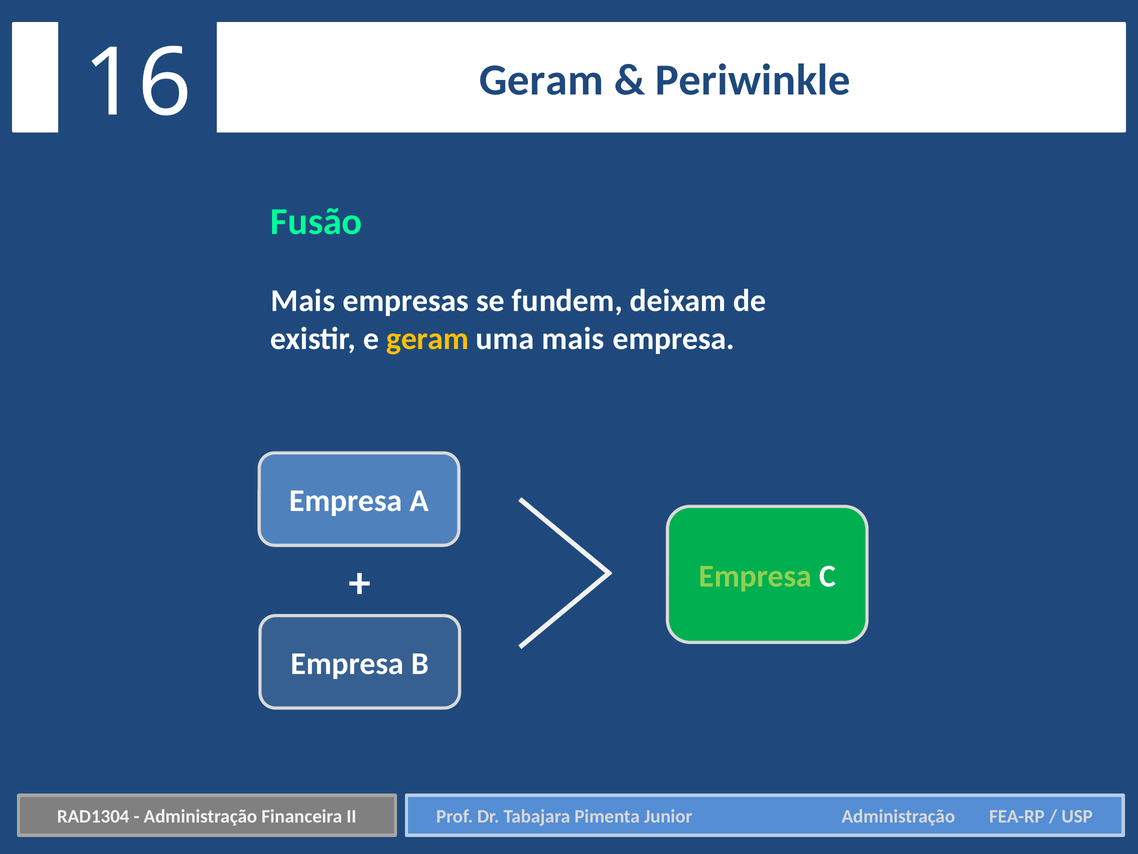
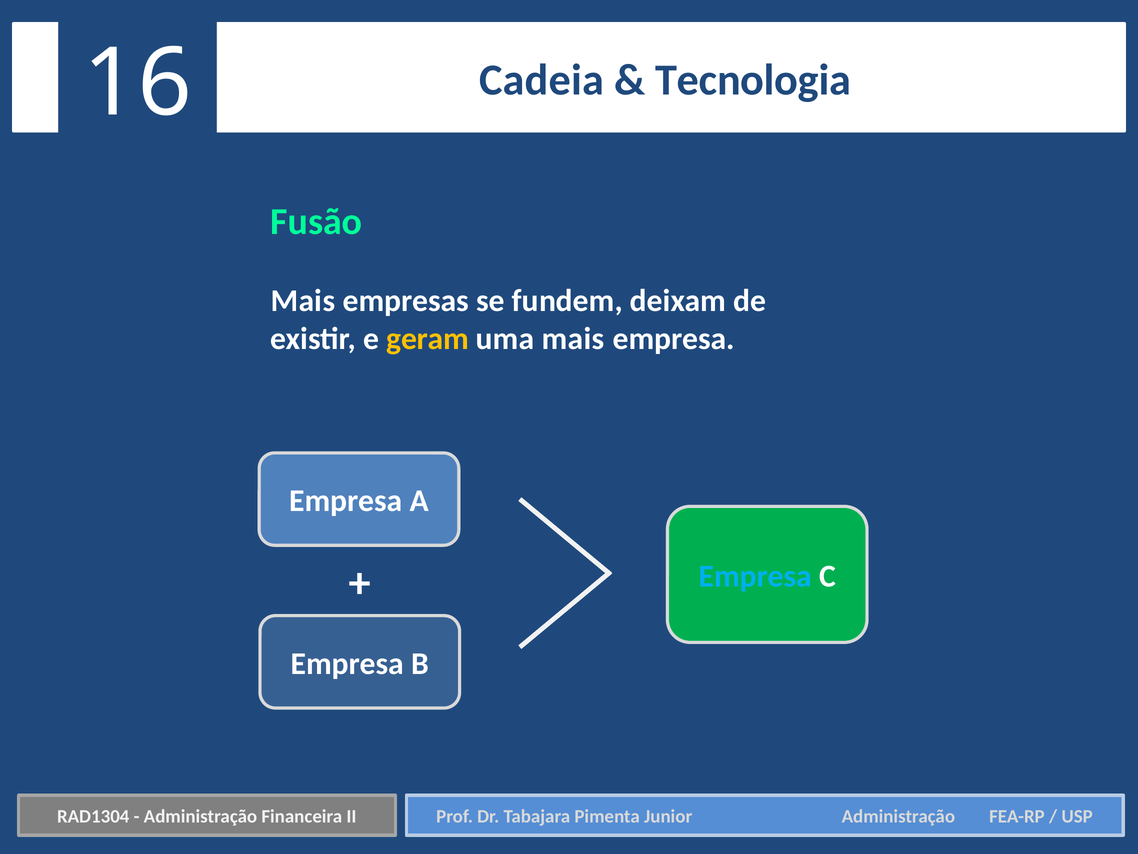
Geram at (541, 80): Geram -> Cadeia
Periwinkle: Periwinkle -> Tecnologia
Empresa at (755, 576) colour: light green -> light blue
